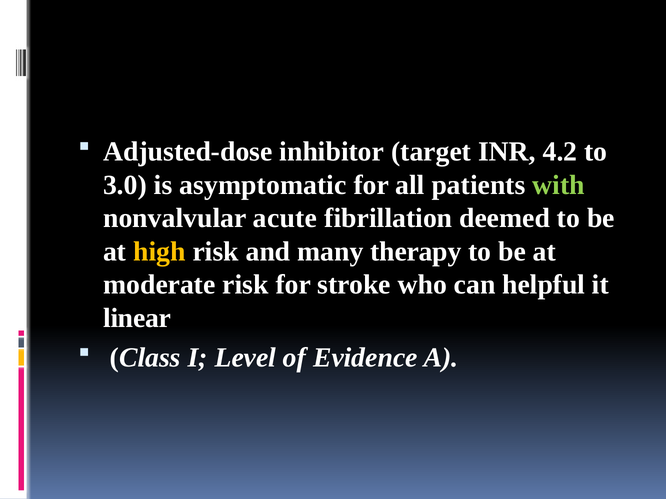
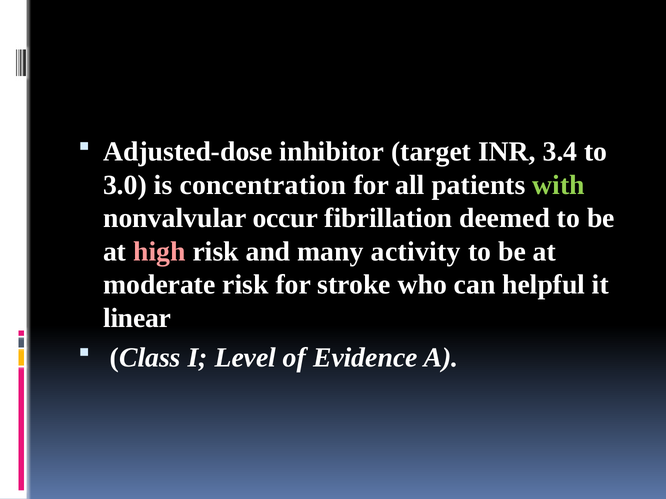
4.2: 4.2 -> 3.4
asymptomatic: asymptomatic -> concentration
acute: acute -> occur
high colour: yellow -> pink
therapy: therapy -> activity
